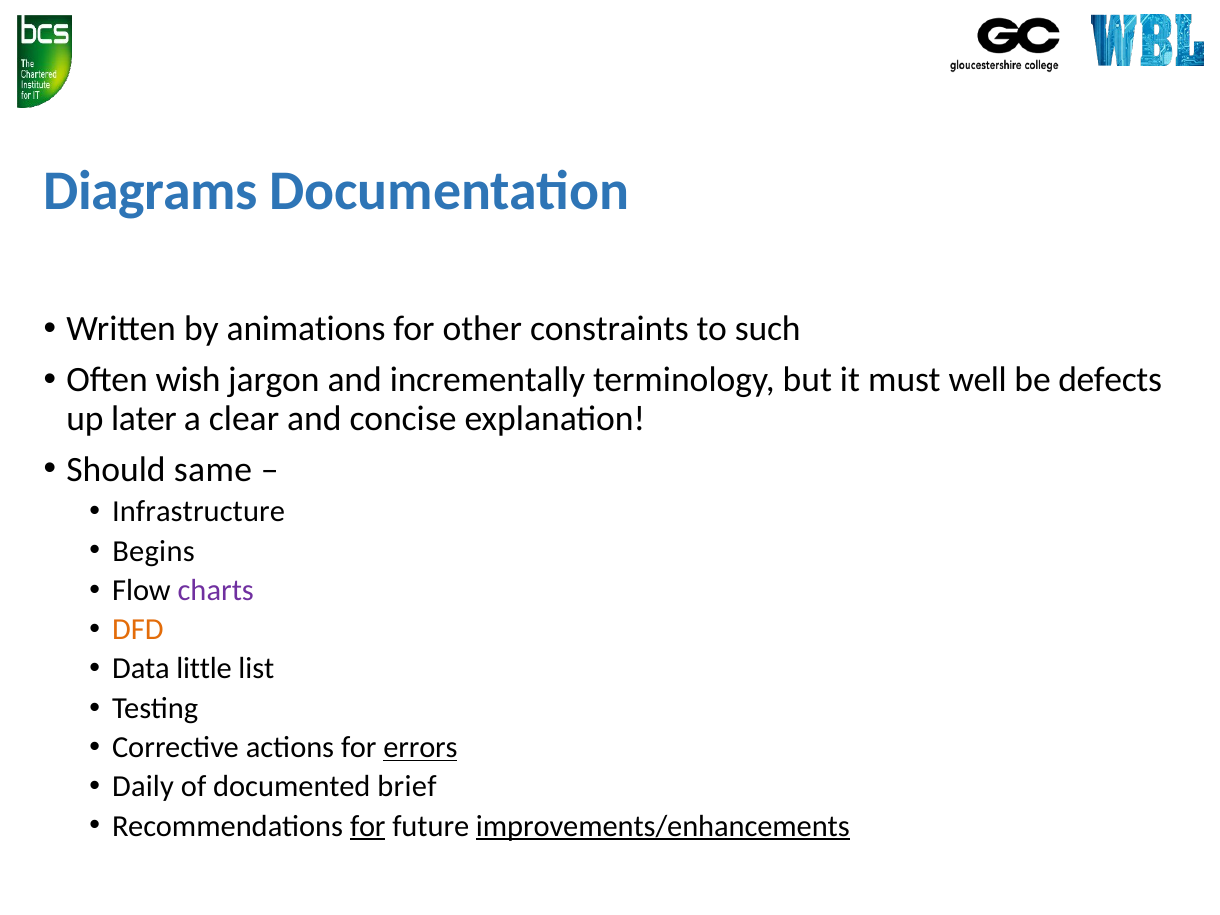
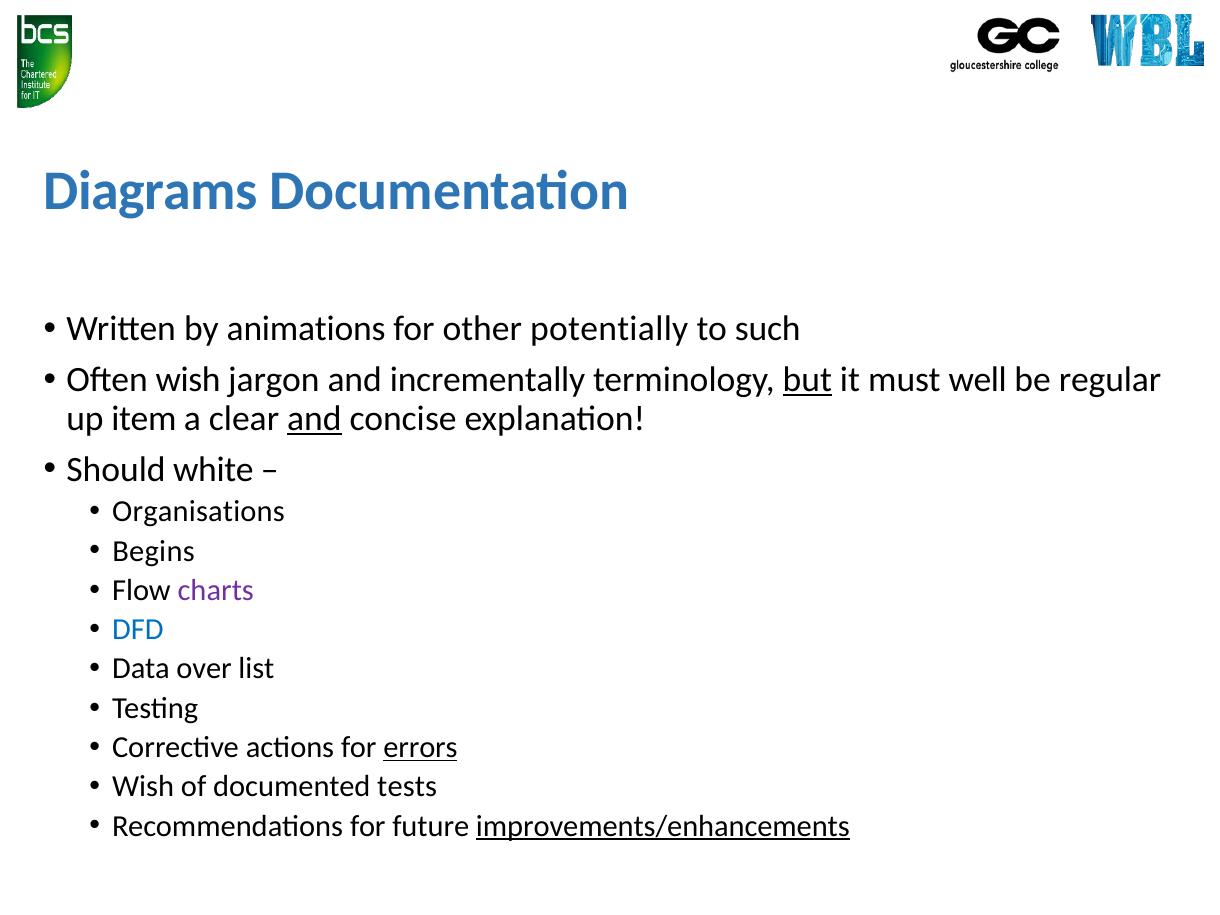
constraints: constraints -> potentially
but underline: none -> present
defects: defects -> regular
later: later -> item
and at (314, 418) underline: none -> present
same: same -> white
Infrastructure: Infrastructure -> Organisations
DFD colour: orange -> blue
little: little -> over
Daily at (143, 787): Daily -> Wish
brief: brief -> tests
for at (368, 826) underline: present -> none
